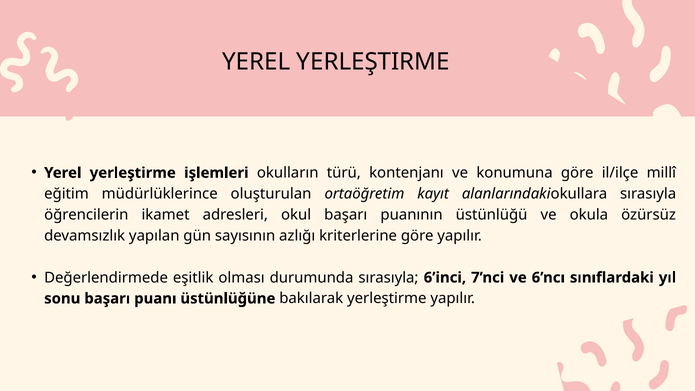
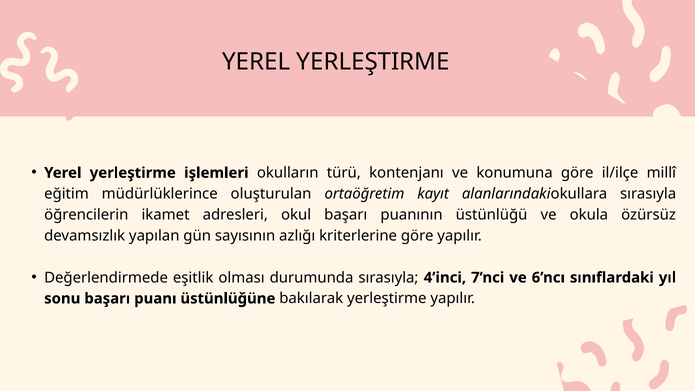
6’inci: 6’inci -> 4’inci
